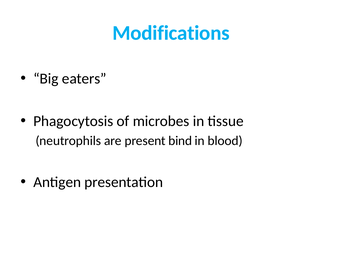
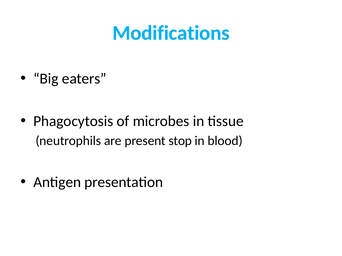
bind: bind -> stop
